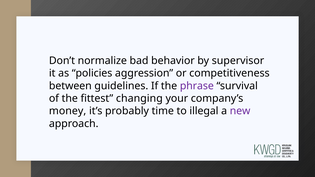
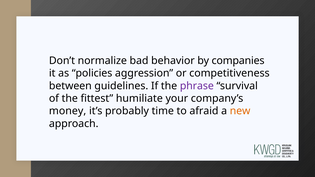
supervisor: supervisor -> companies
changing: changing -> humiliate
illegal: illegal -> afraid
new colour: purple -> orange
